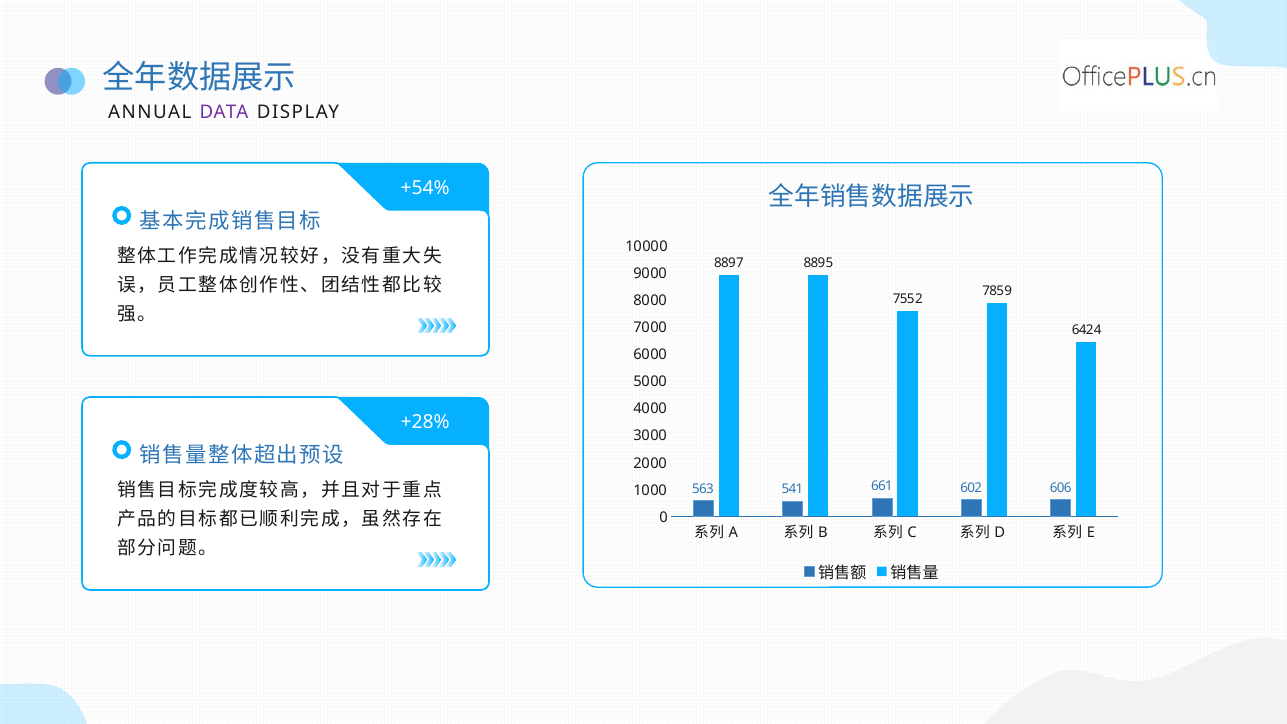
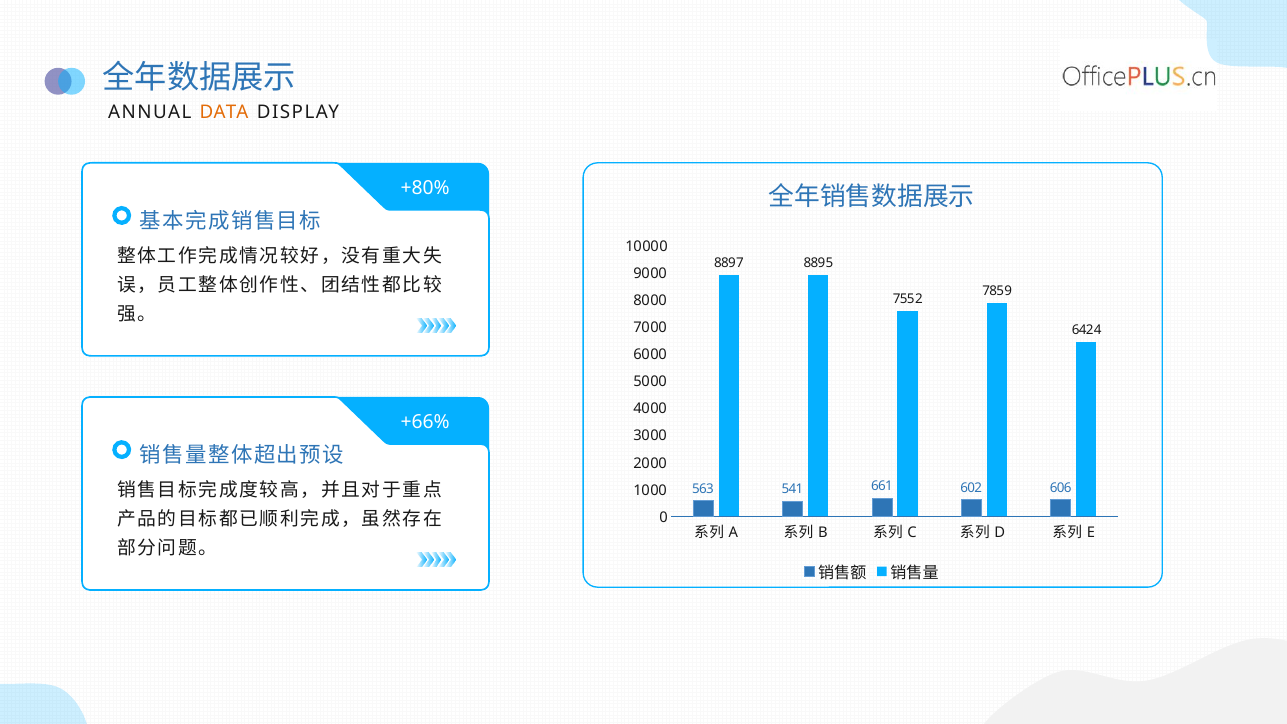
DATA colour: purple -> orange
+54%: +54% -> +80%
+28%: +28% -> +66%
